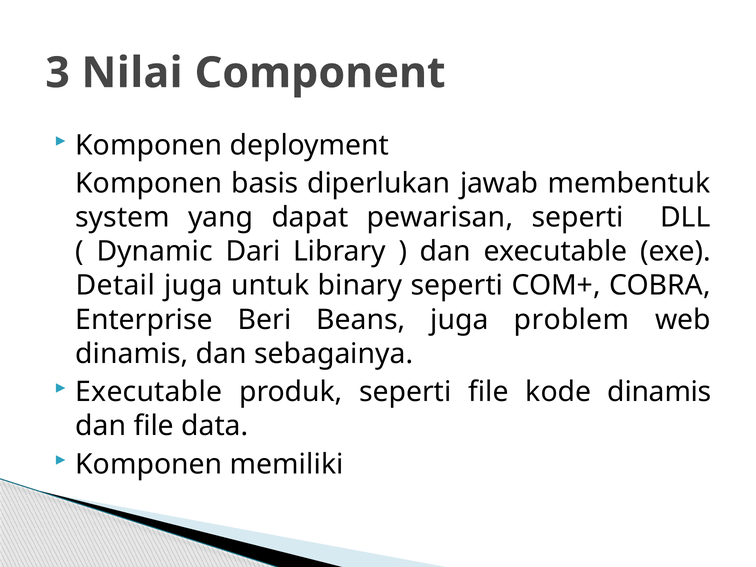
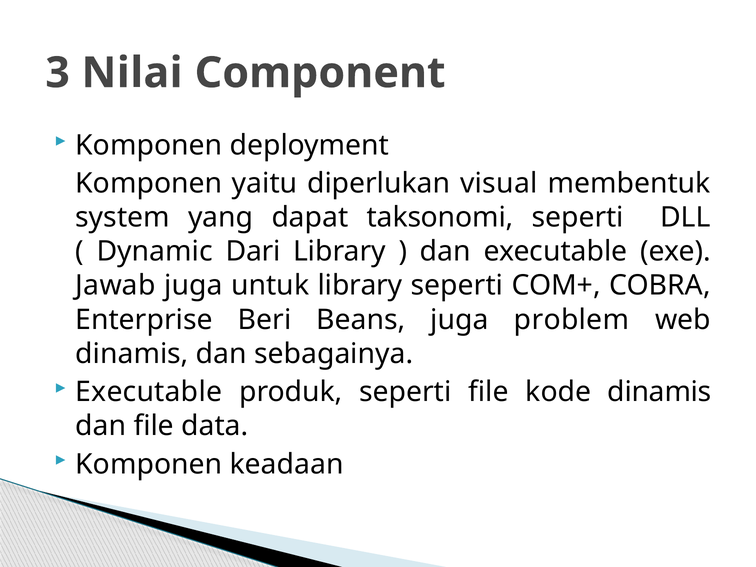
basis: basis -> yaitu
jawab: jawab -> visual
pewarisan: pewarisan -> taksonomi
Detail: Detail -> Jawab
untuk binary: binary -> library
memiliki: memiliki -> keadaan
